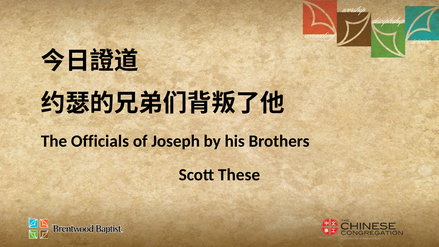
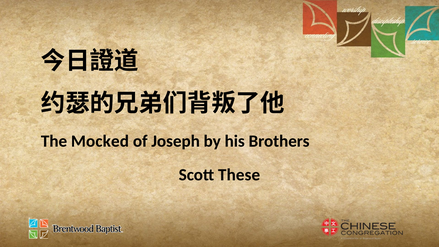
Officials: Officials -> Mocked
